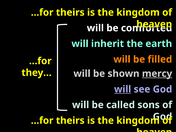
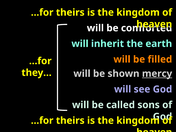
will at (123, 89) underline: present -> none
